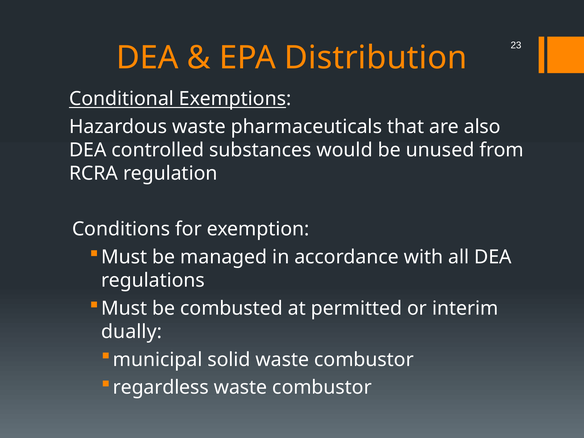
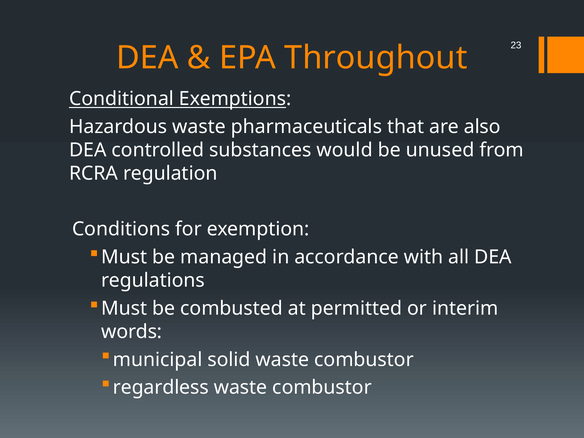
Distribution: Distribution -> Throughout
dually: dually -> words
